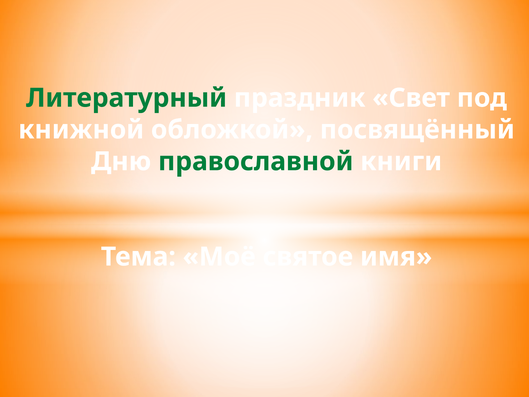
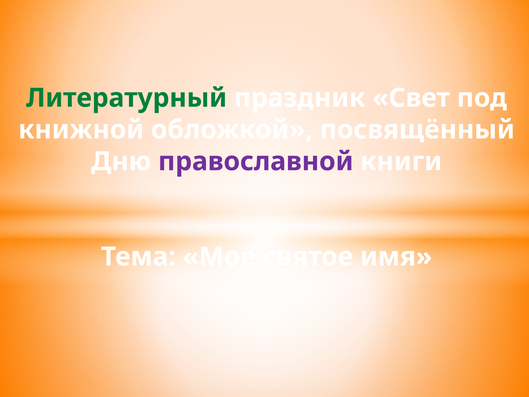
православной colour: green -> purple
